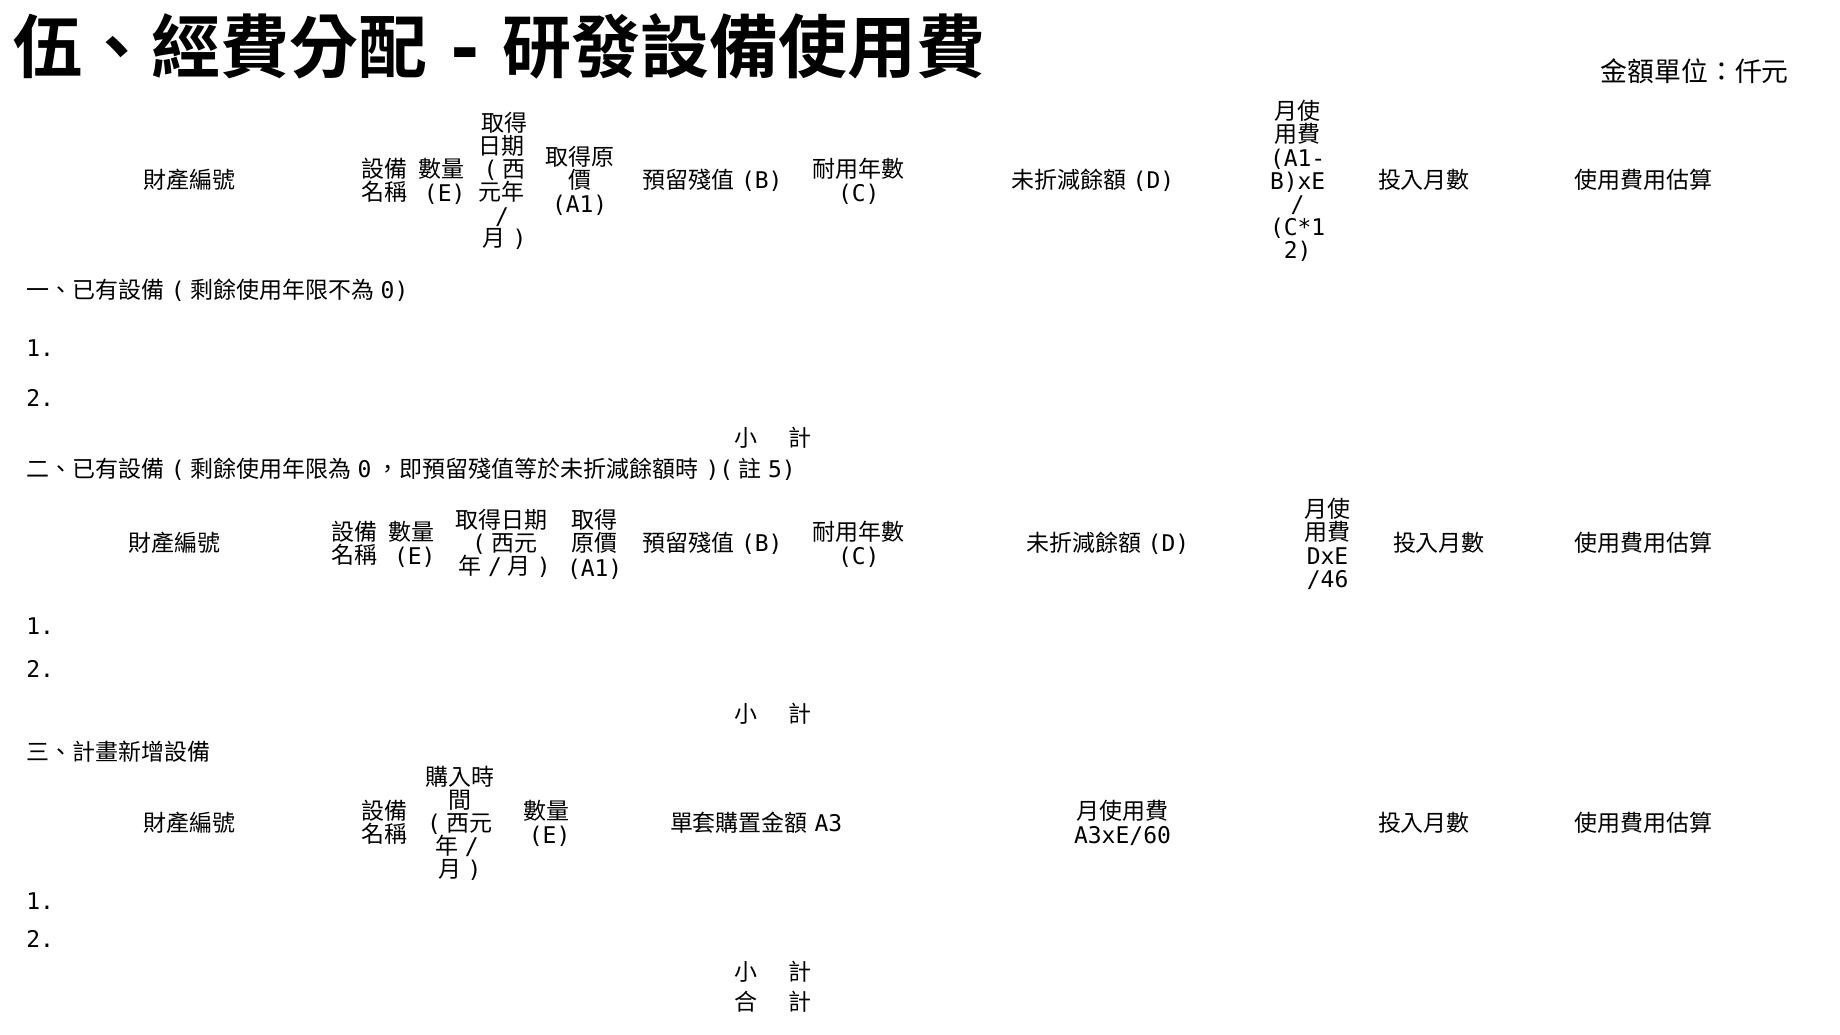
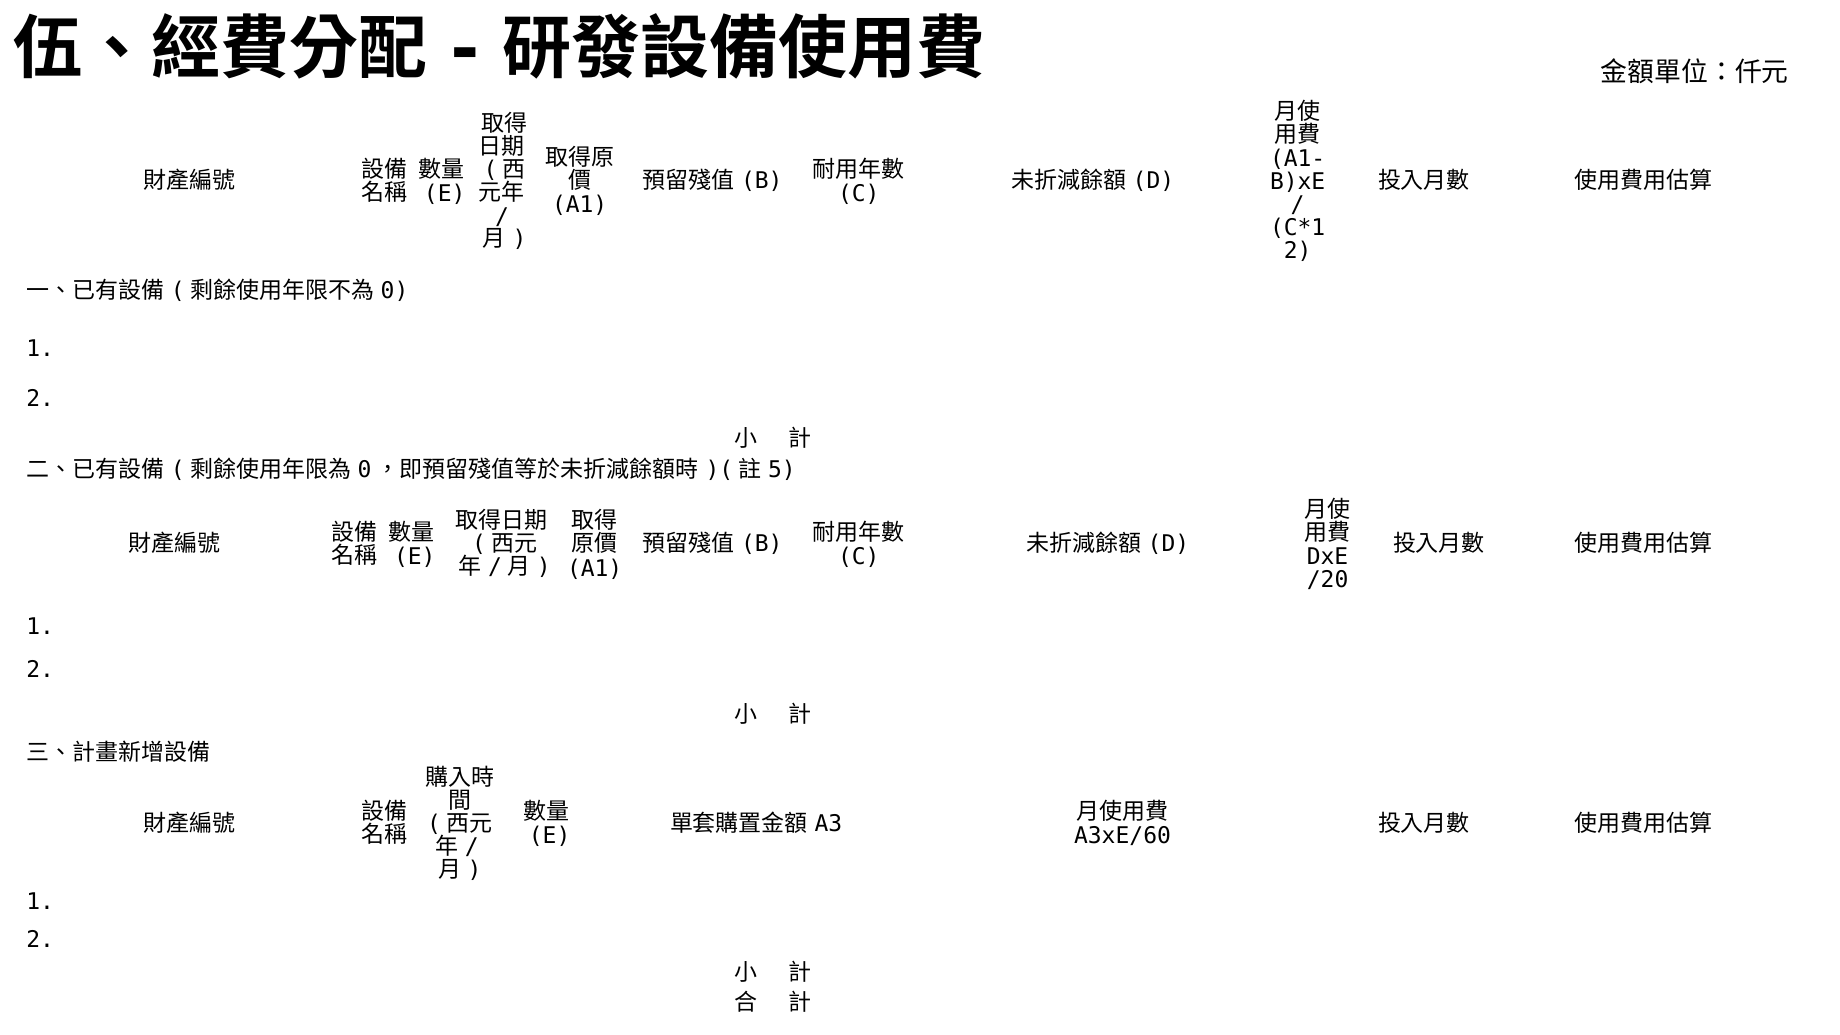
/46: /46 -> /20
